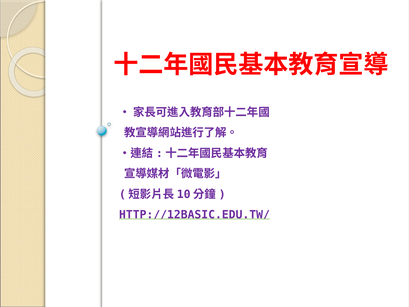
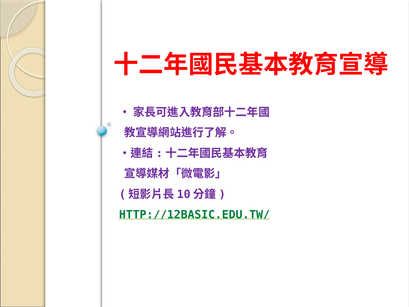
HTTP://12BASIC.EDU.TW/ colour: purple -> green
